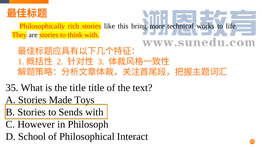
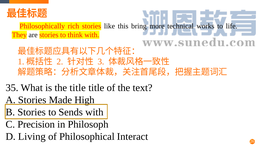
Toys: Toys -> High
However: However -> Precision
School: School -> Living
